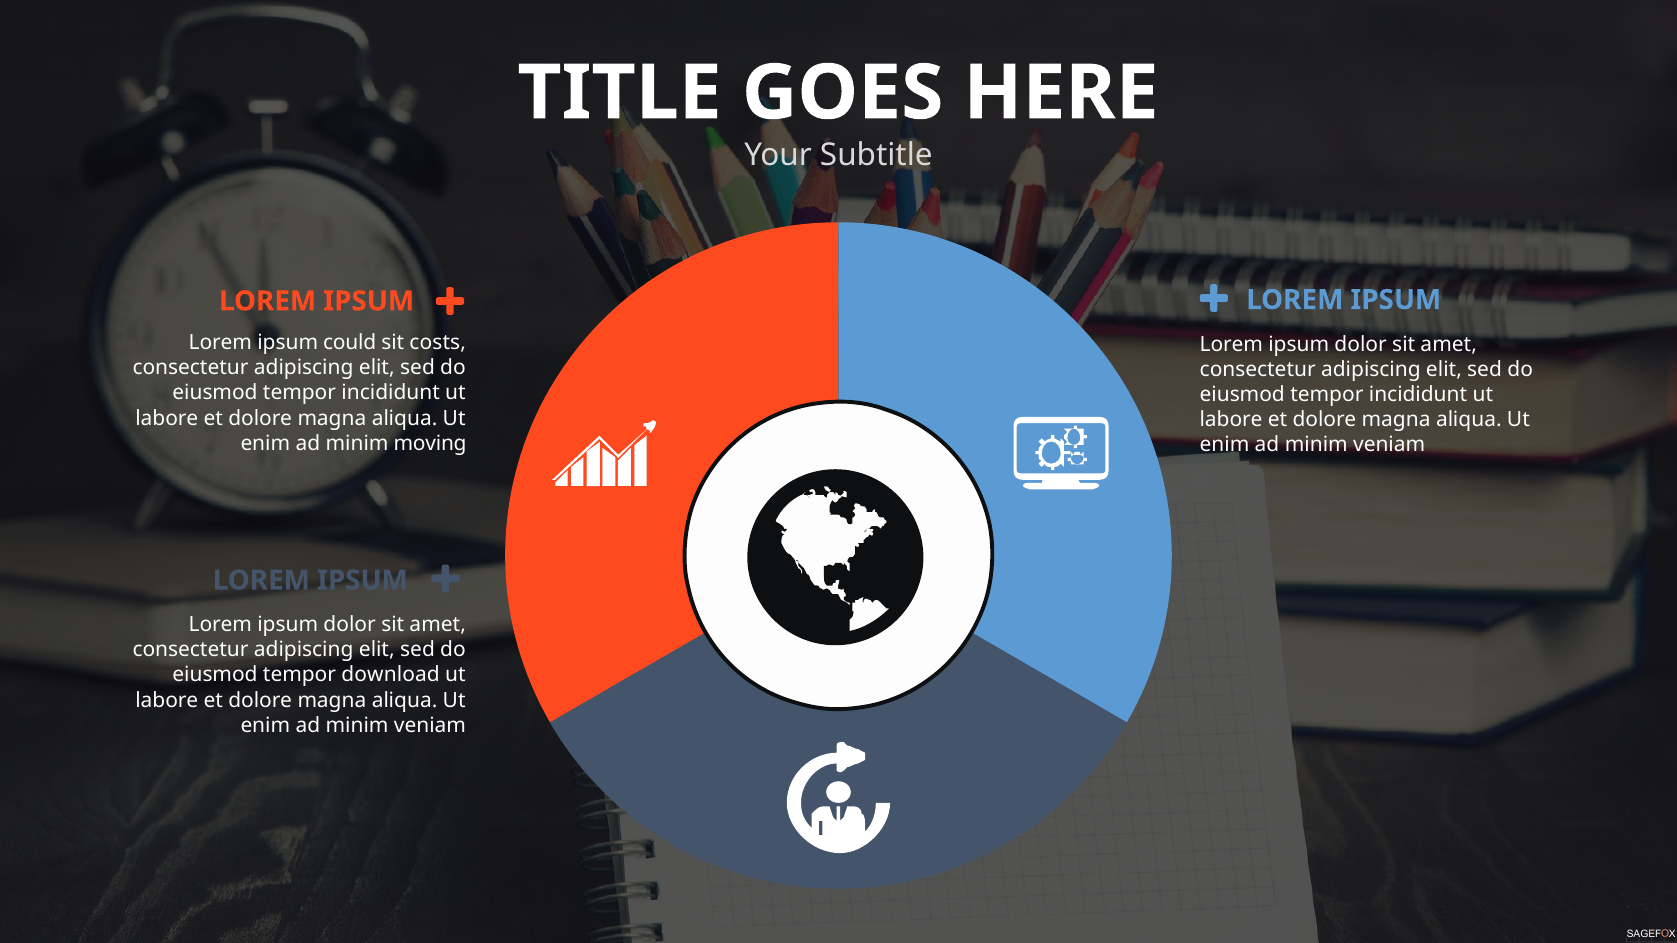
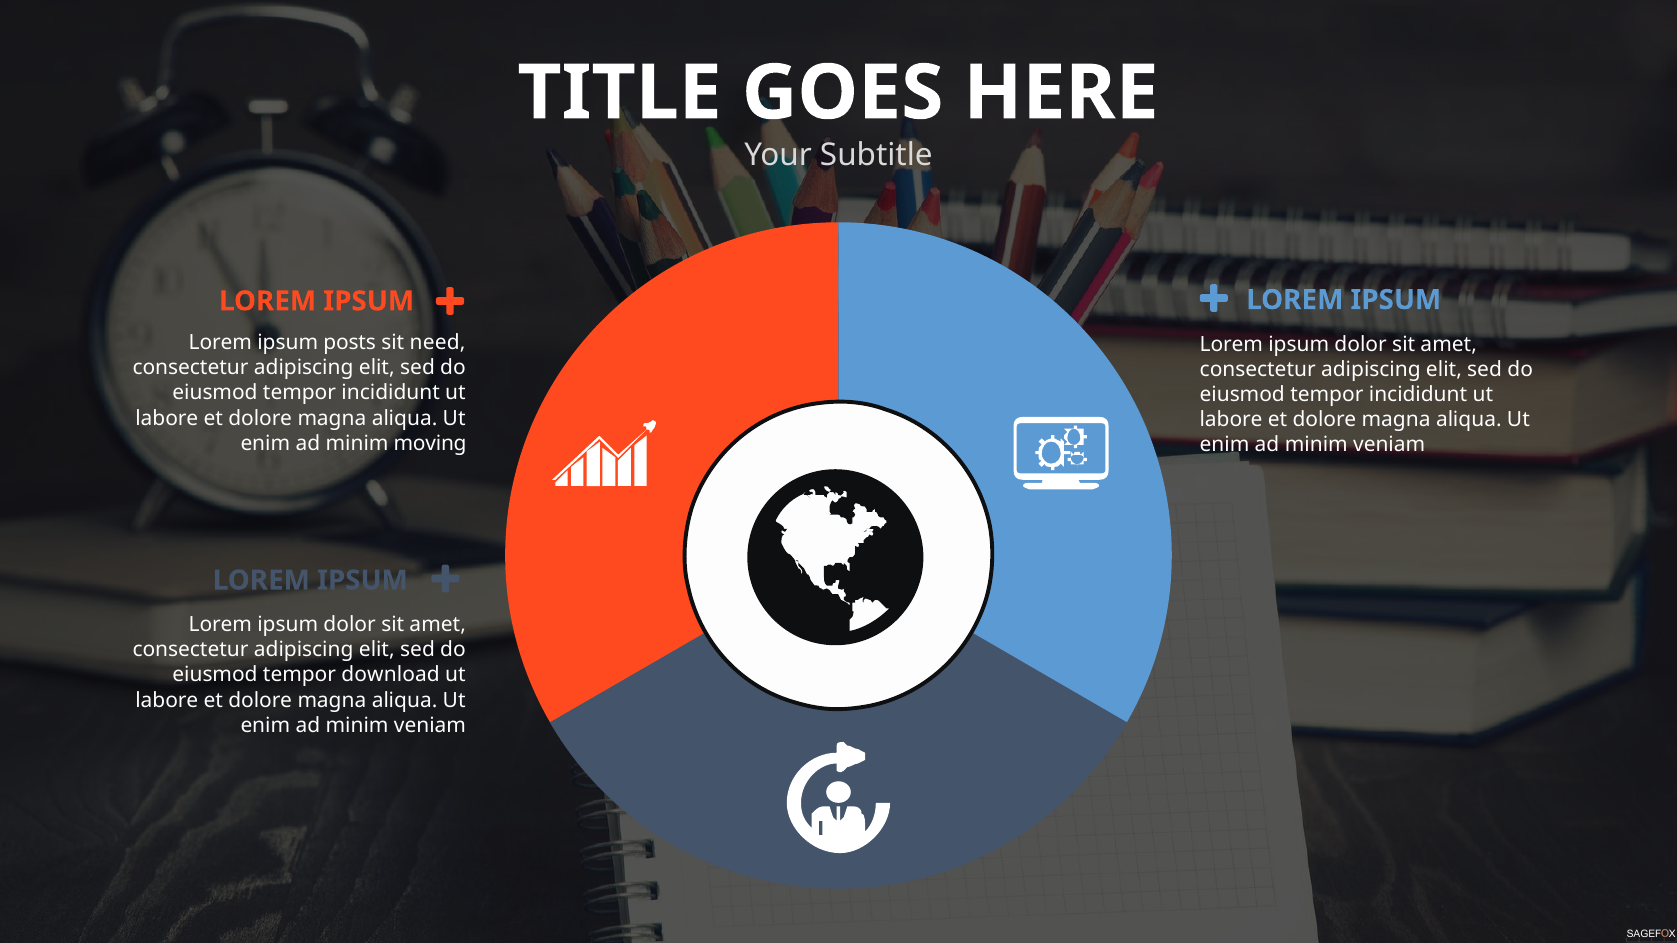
could: could -> posts
costs: costs -> need
